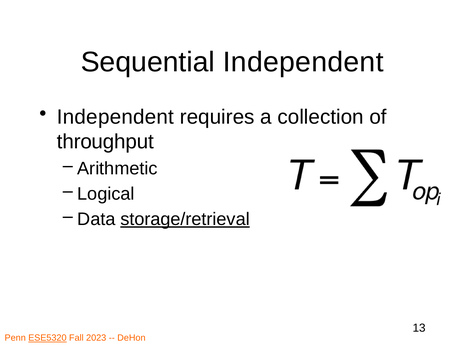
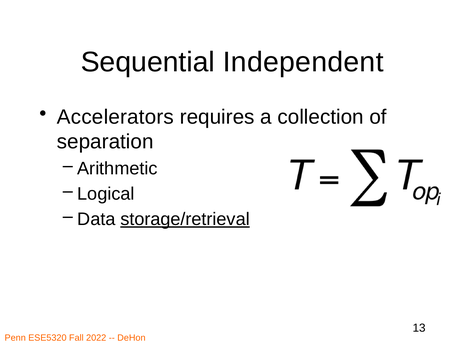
Independent at (115, 117): Independent -> Accelerators
throughput: throughput -> separation
ESE5320 underline: present -> none
2023: 2023 -> 2022
